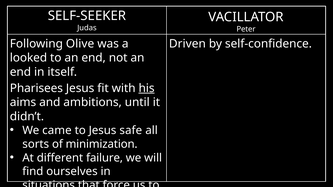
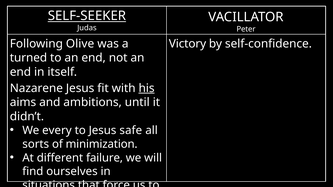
SELF-SEEKER underline: none -> present
Driven: Driven -> Victory
looked: looked -> turned
Pharisees: Pharisees -> Nazarene
came: came -> every
